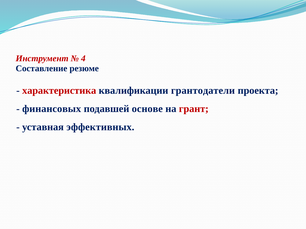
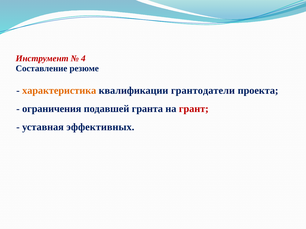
характеристика colour: red -> orange
финансовых: финансовых -> ограничения
основе: основе -> гранта
